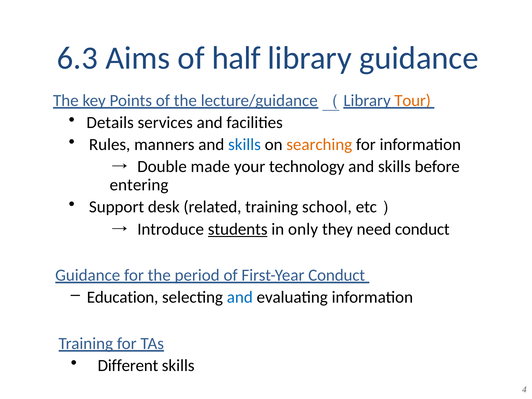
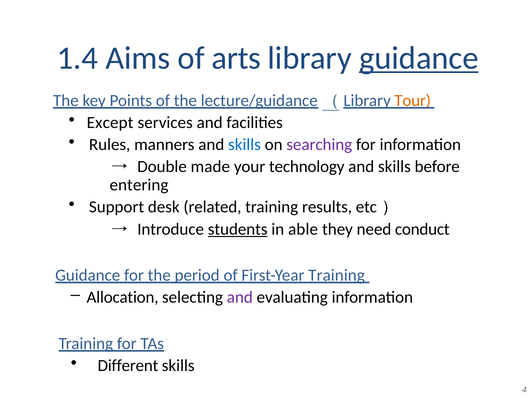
6.3: 6.3 -> 1.4
half: half -> arts
guidance at (419, 58) underline: none -> present
Details: Details -> Except
searching colour: orange -> purple
school: school -> results
only: only -> able
First-Year Conduct: Conduct -> Training
Education: Education -> Allocation
and at (240, 297) colour: blue -> purple
